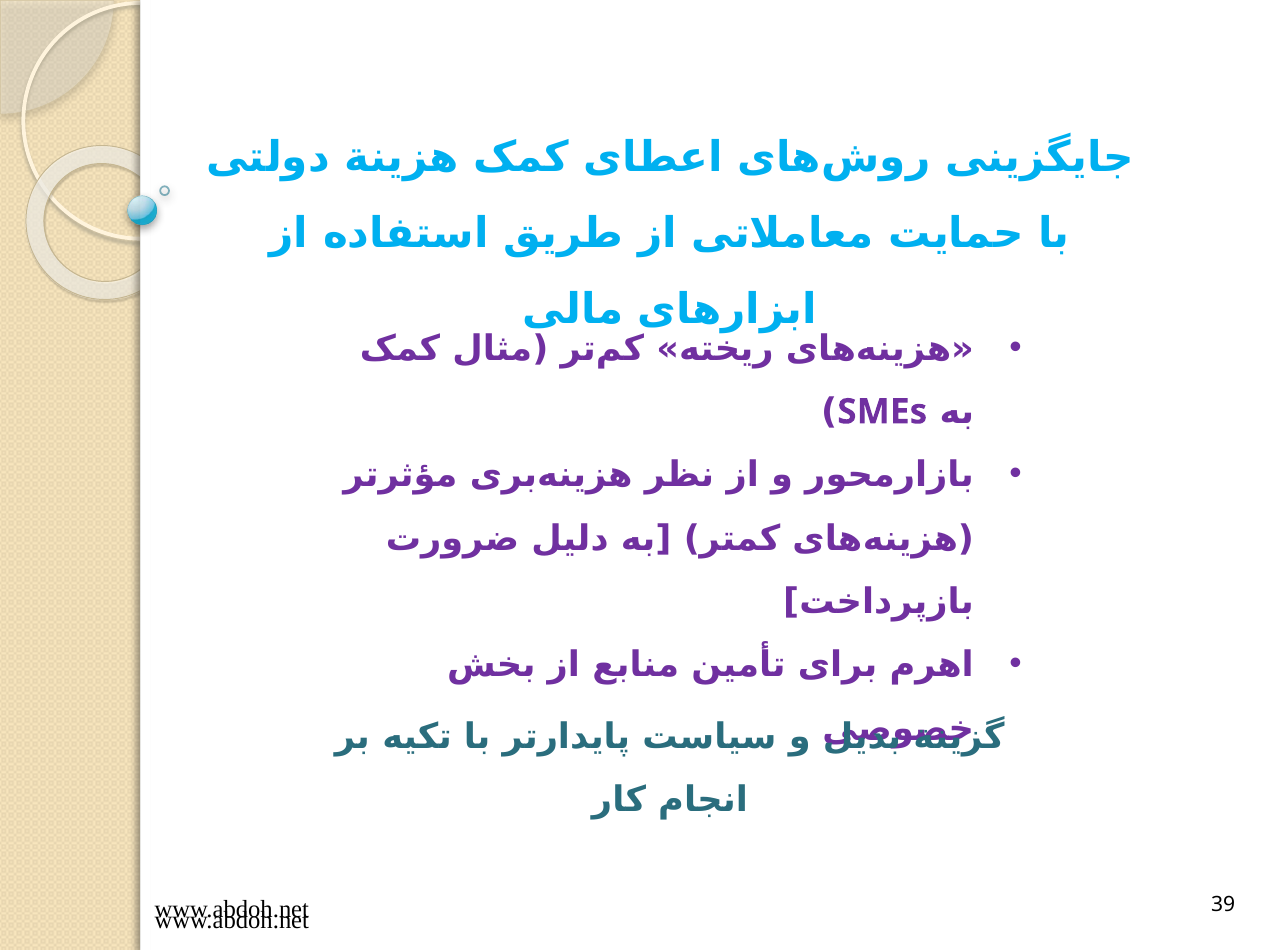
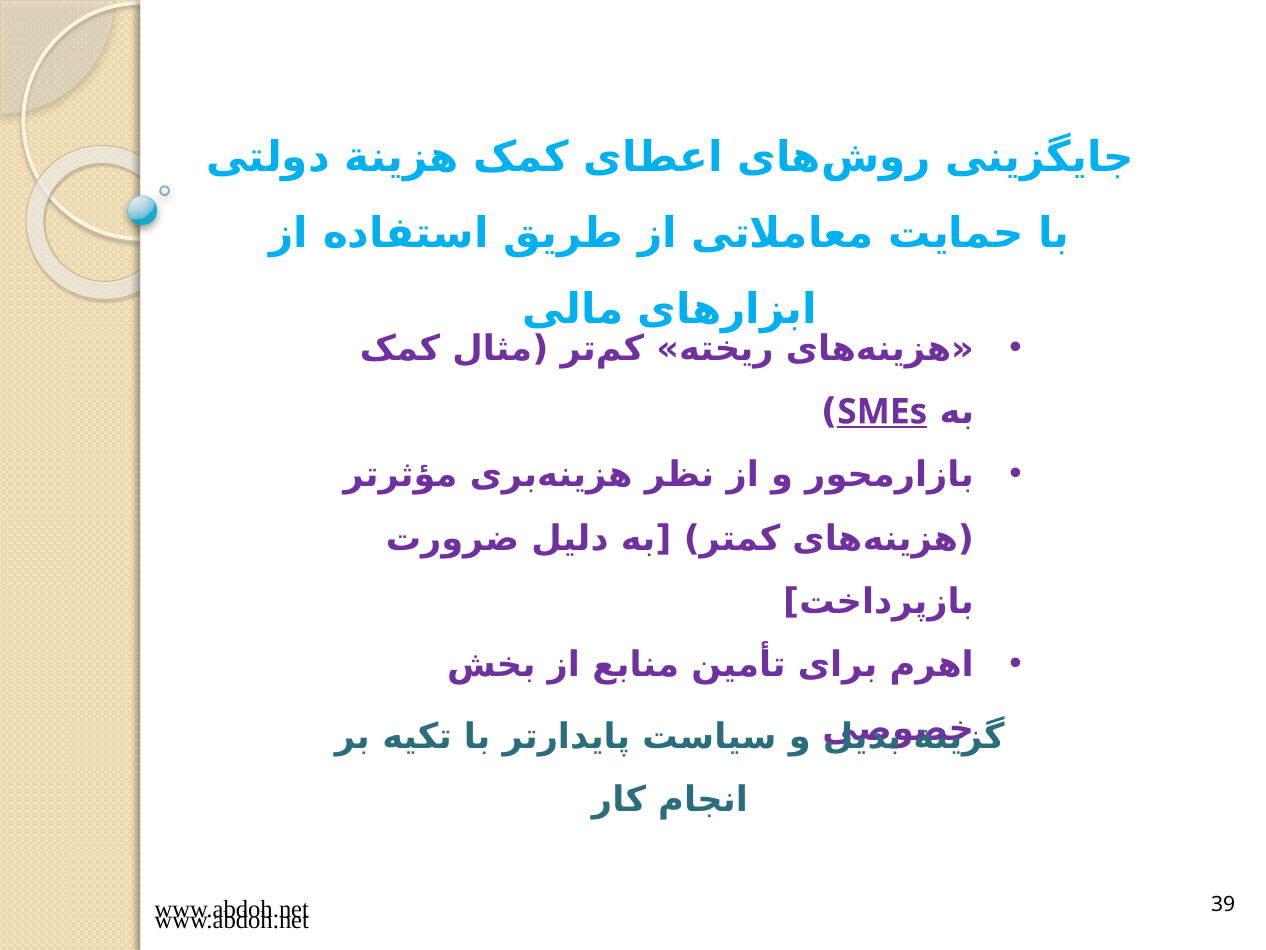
SMEs underline: none -> present
